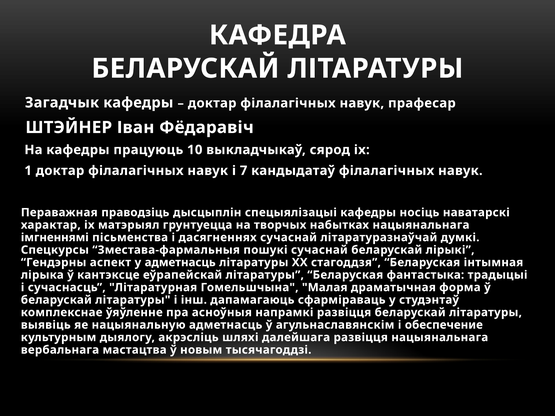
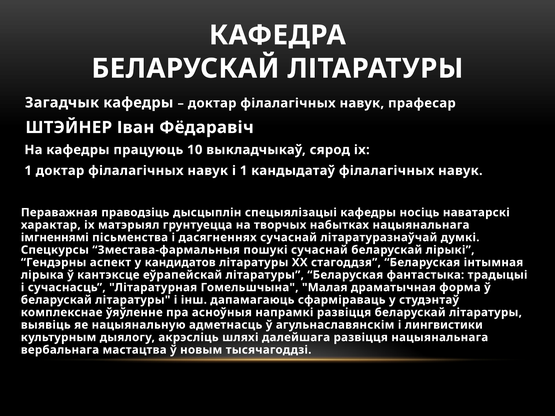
і 7: 7 -> 1
у адметнасць: адметнасць -> кандидатов
обеспечение: обеспечение -> лингвистики
